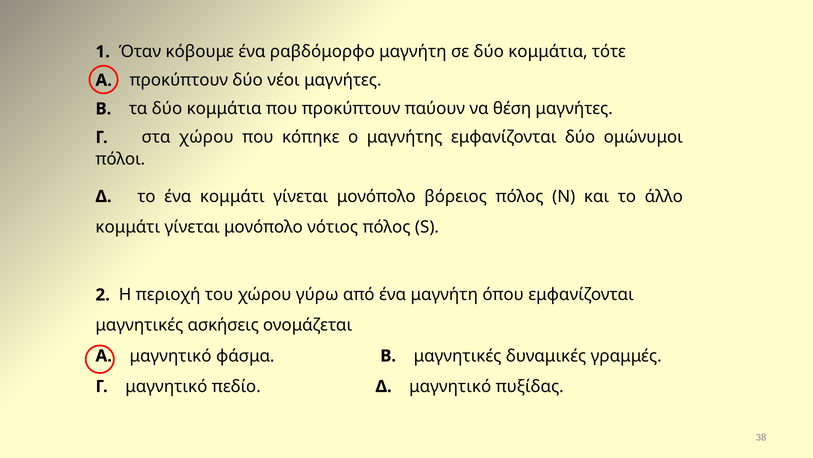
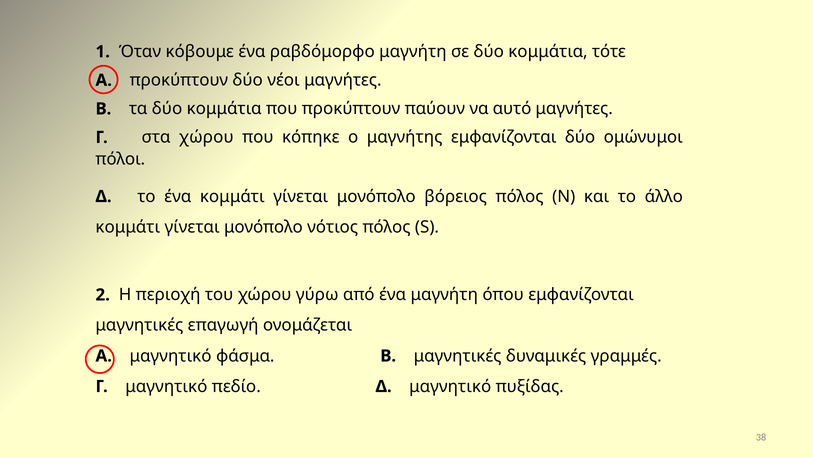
θέση: θέση -> αυτό
ασκήσεις: ασκήσεις -> επαγωγή
